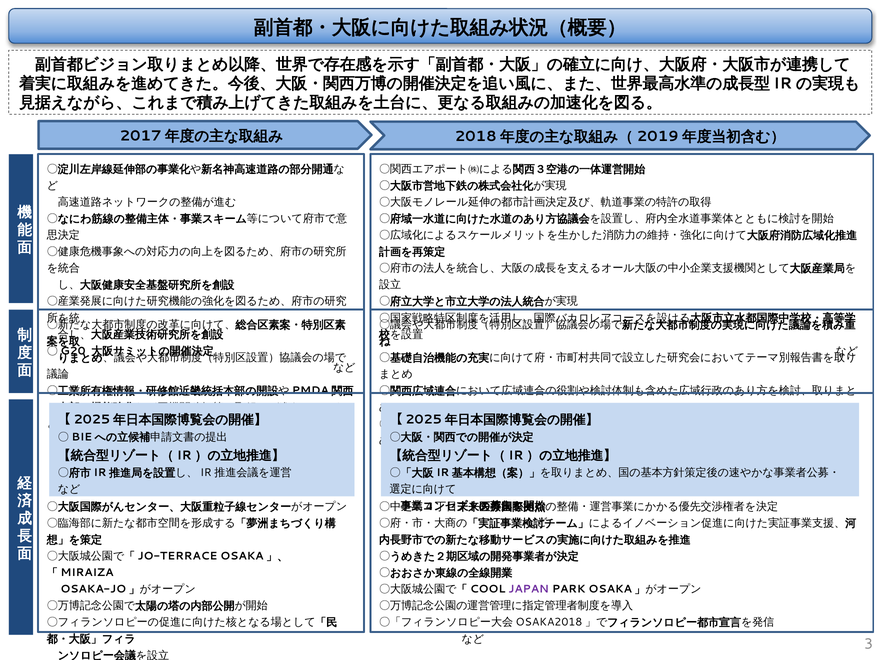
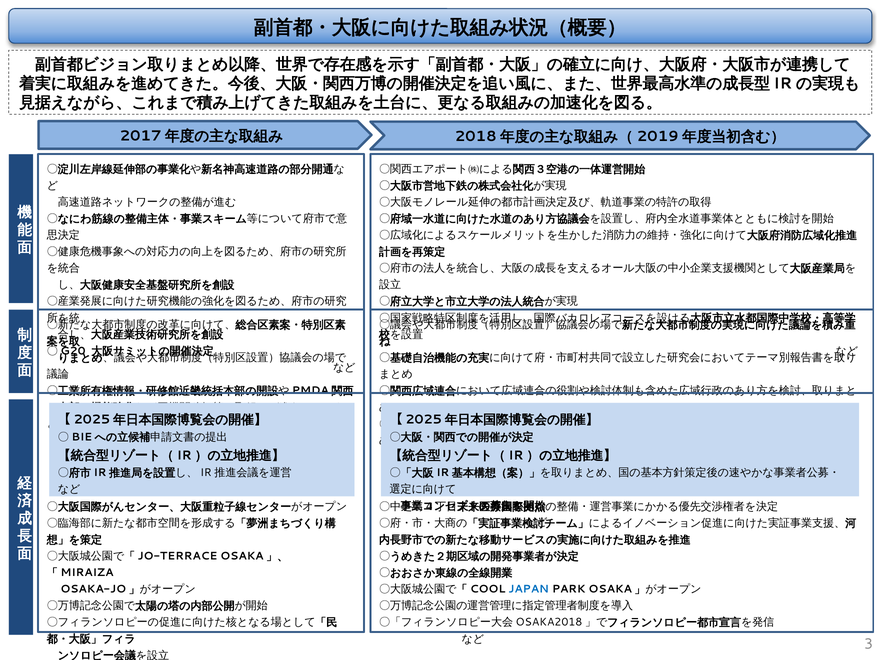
JAPAN colour: purple -> blue
